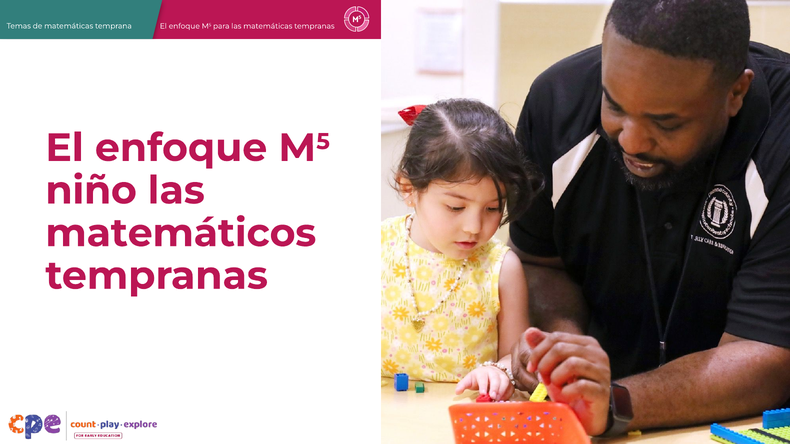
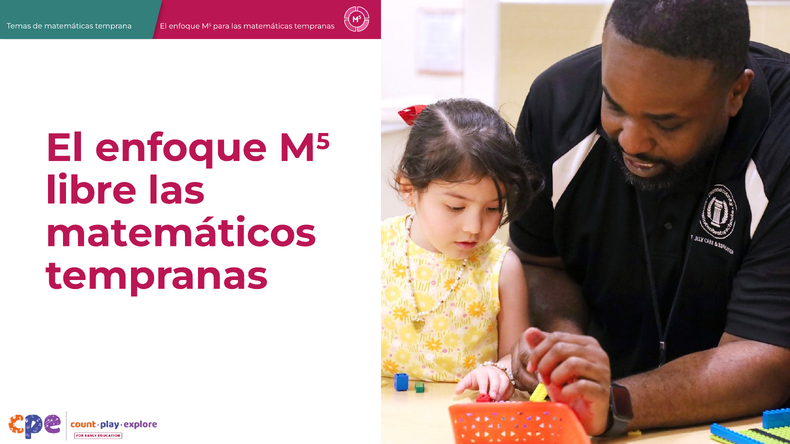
niño: niño -> libre
